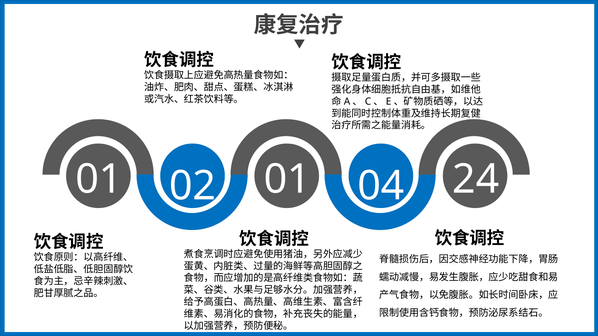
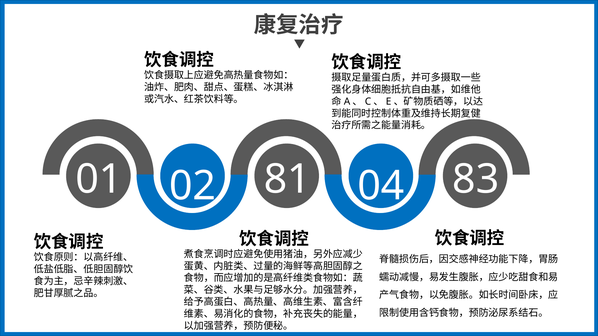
02 01: 01 -> 81
24: 24 -> 83
